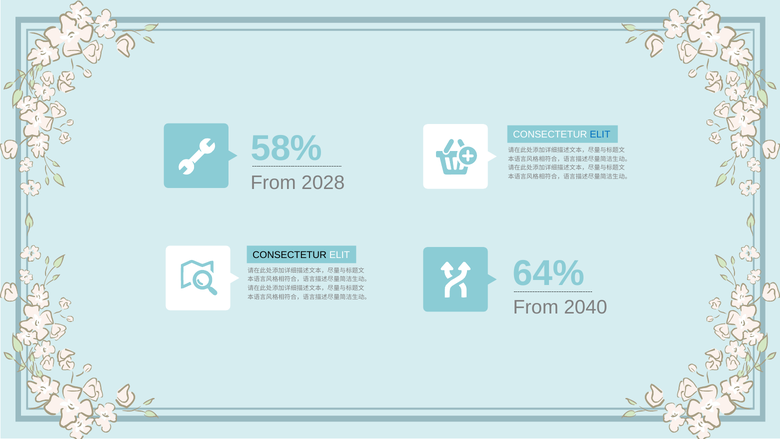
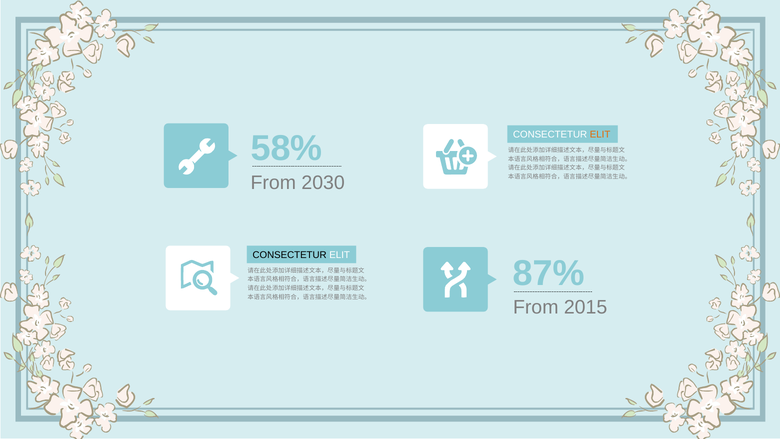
ELIT at (600, 135) colour: blue -> orange
2028: 2028 -> 2030
64%: 64% -> 87%
2040: 2040 -> 2015
